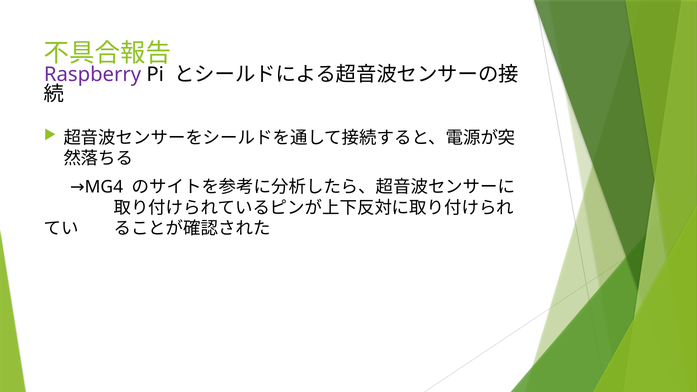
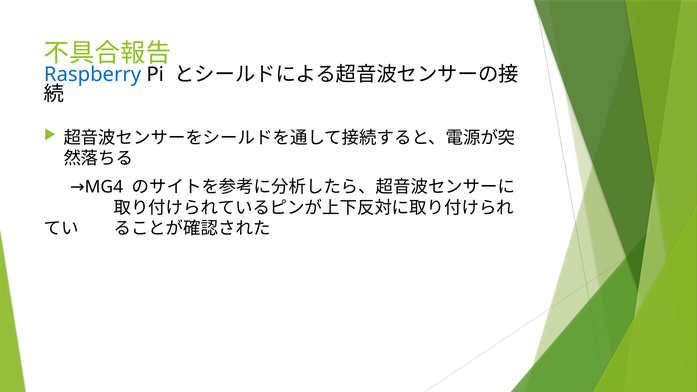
Raspberry colour: purple -> blue
